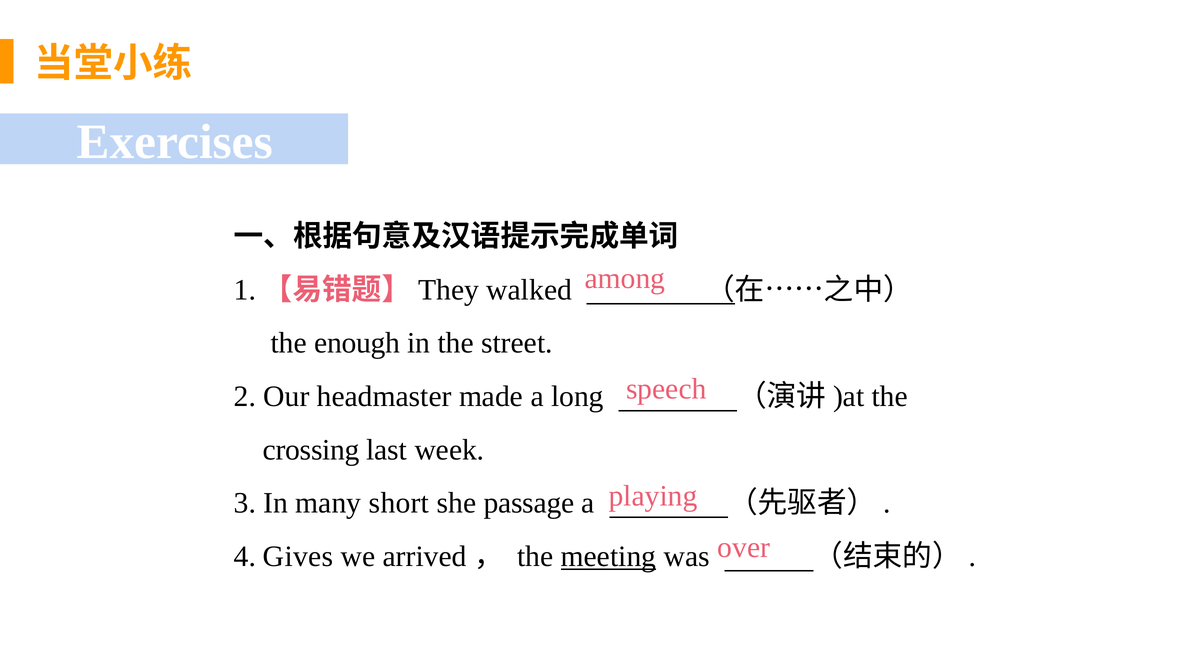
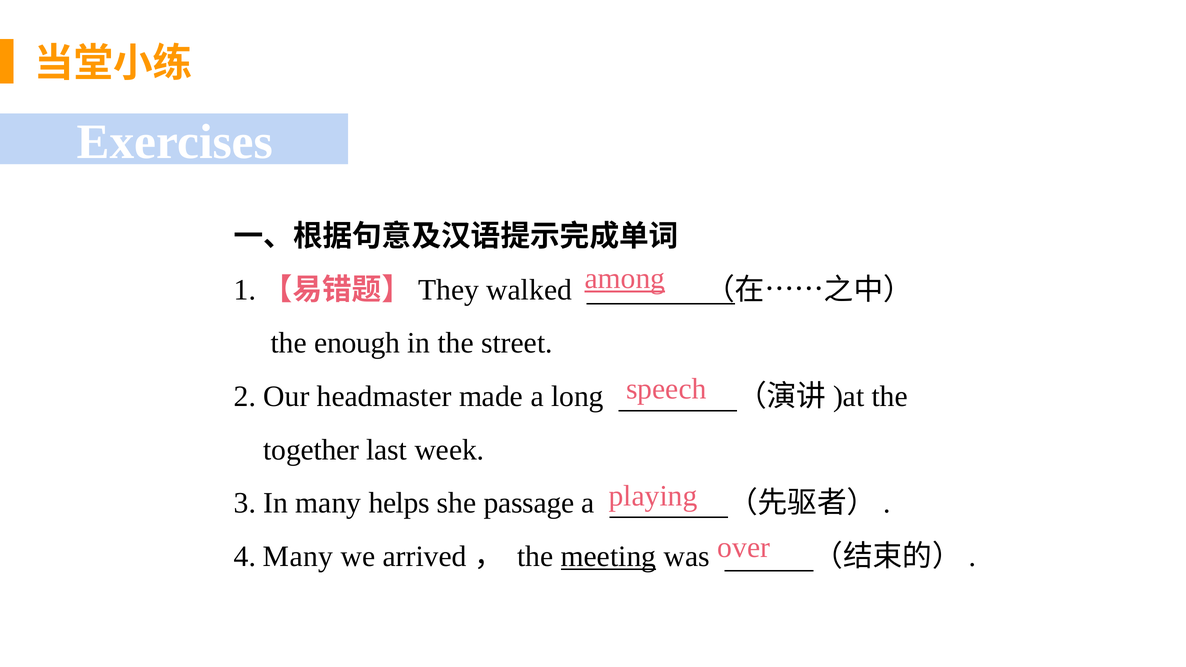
among underline: none -> present
crossing: crossing -> together
short: short -> helps
4 Gives: Gives -> Many
